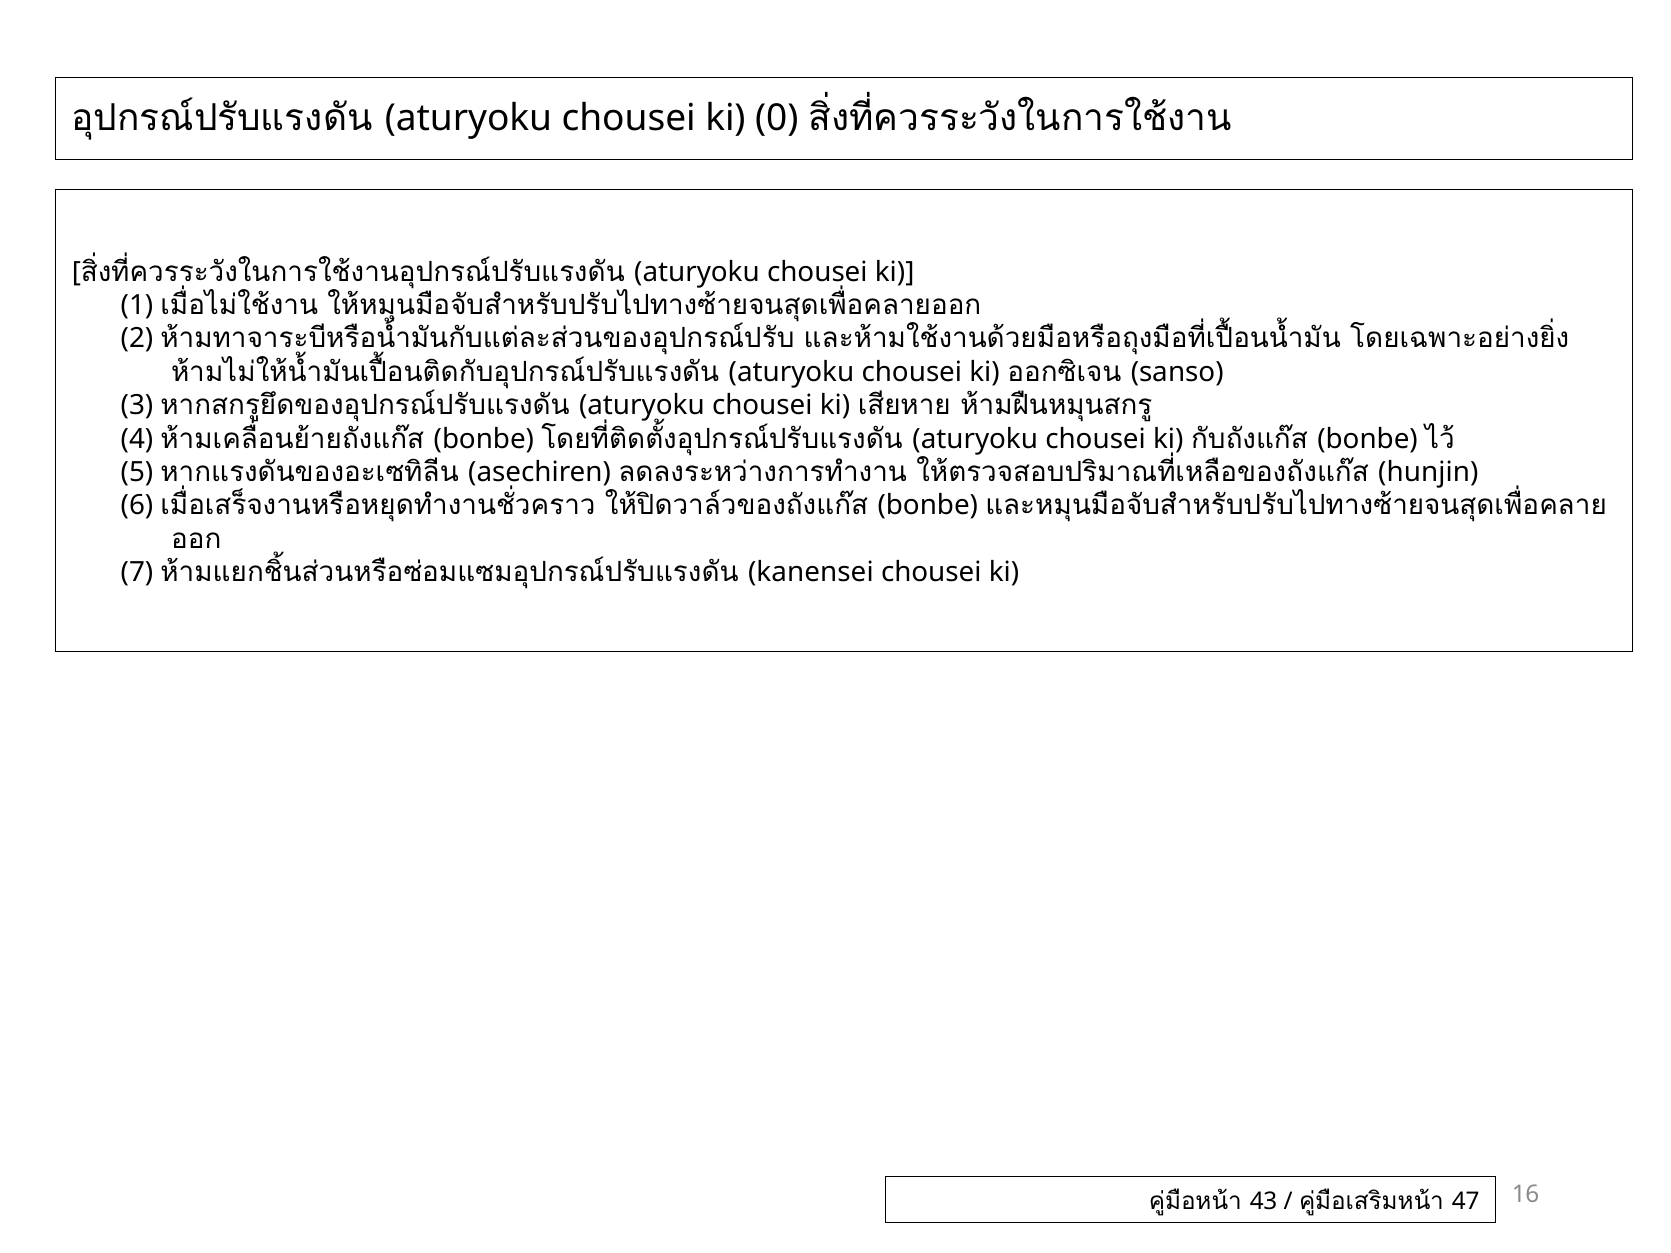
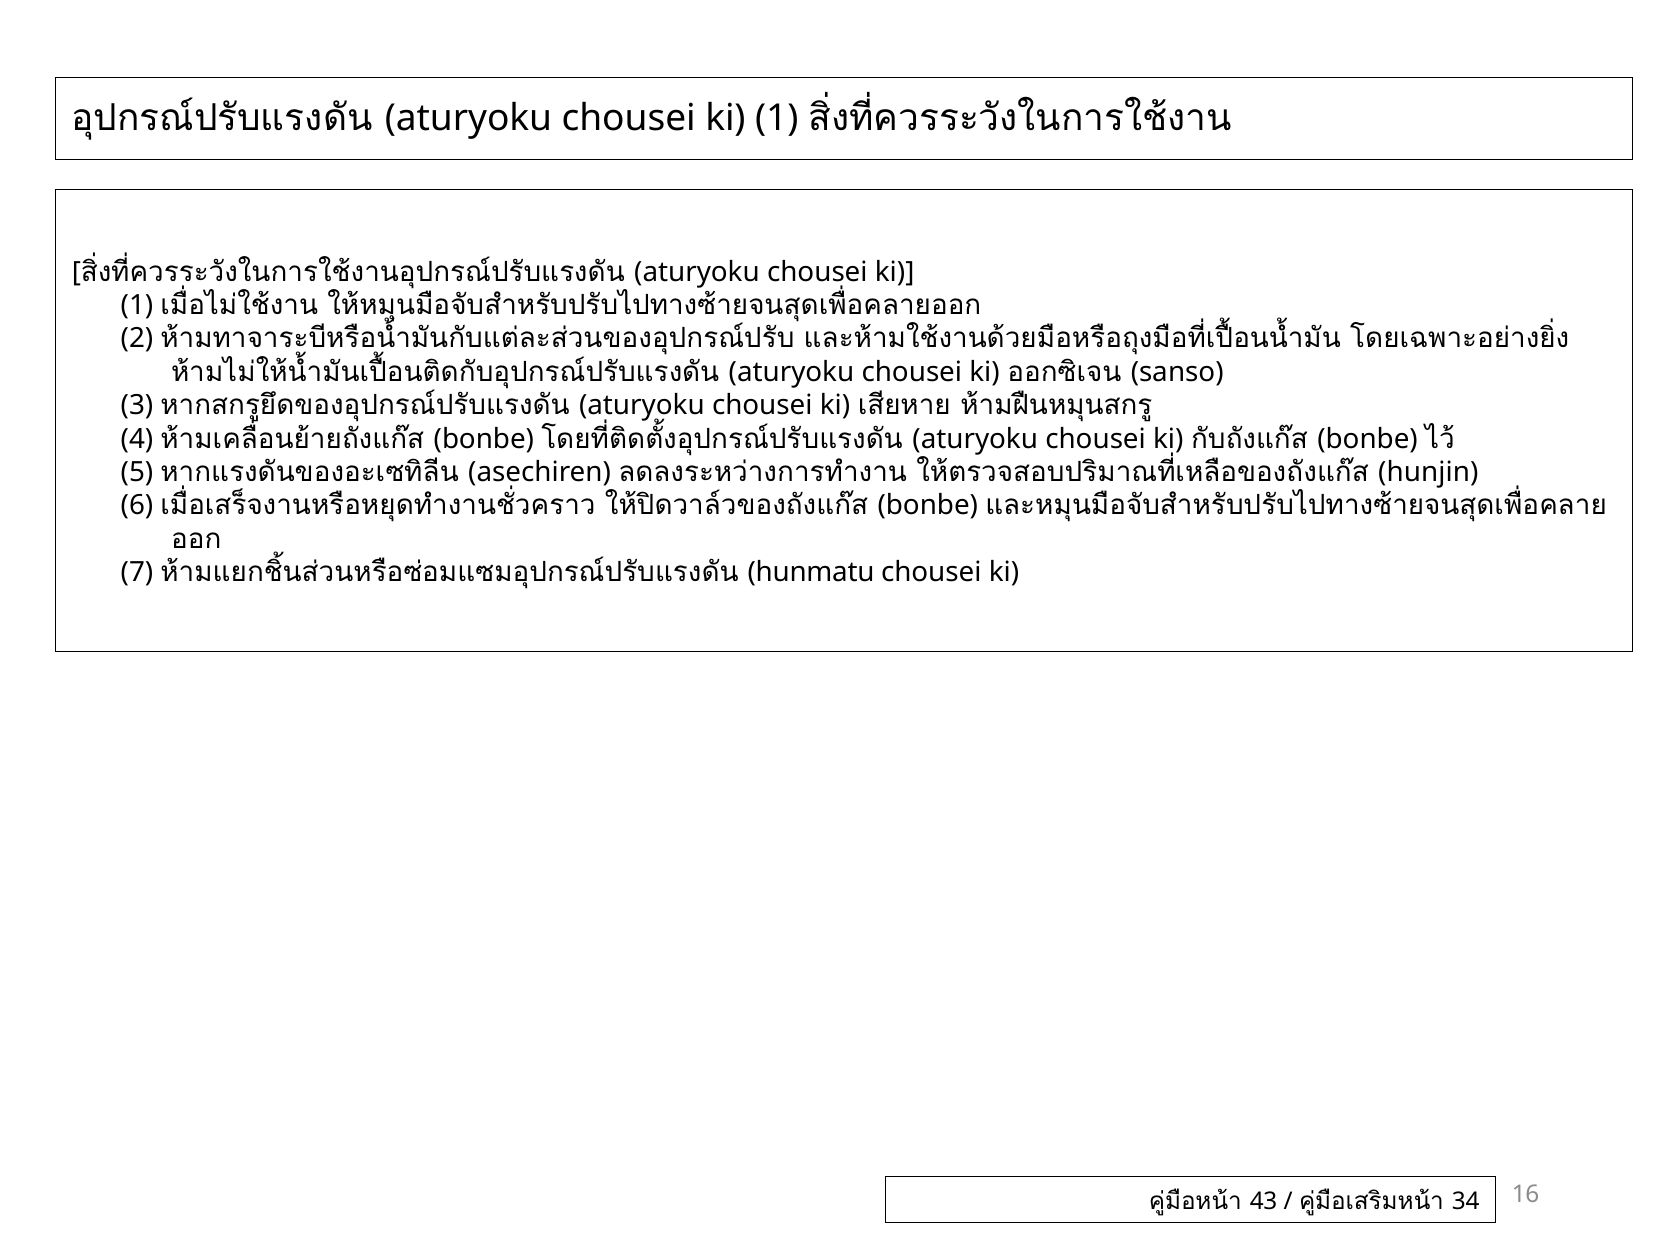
0 at (777, 118): 0 -> 1
kanensei: kanensei -> hunmatu
47: 47 -> 34
